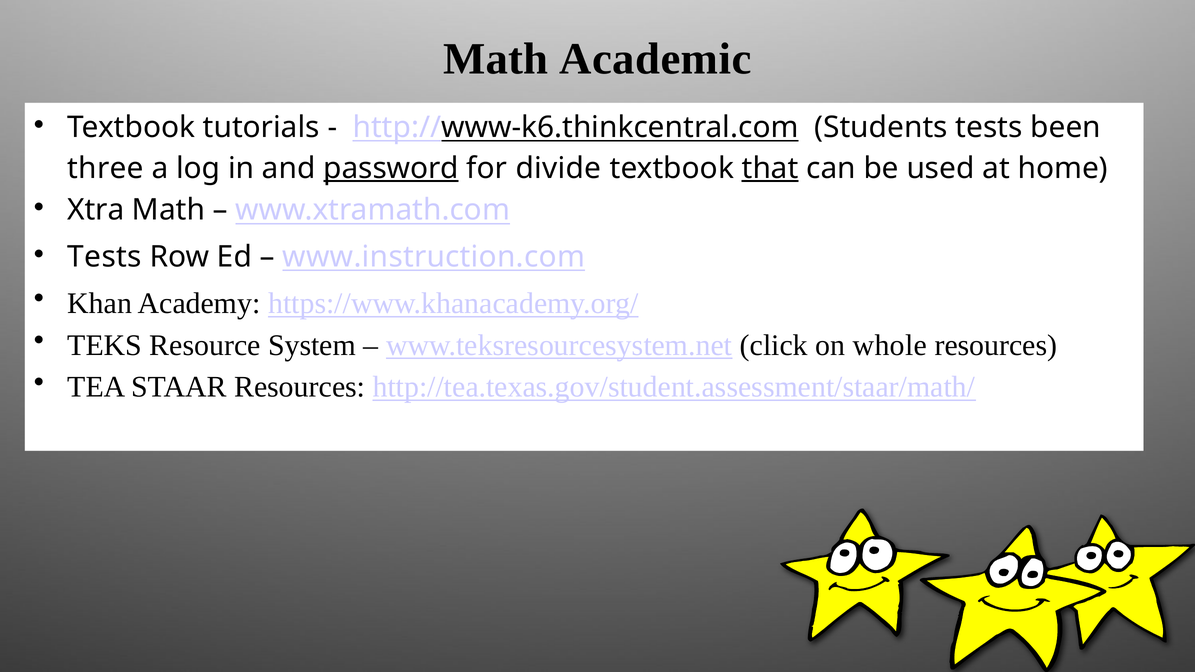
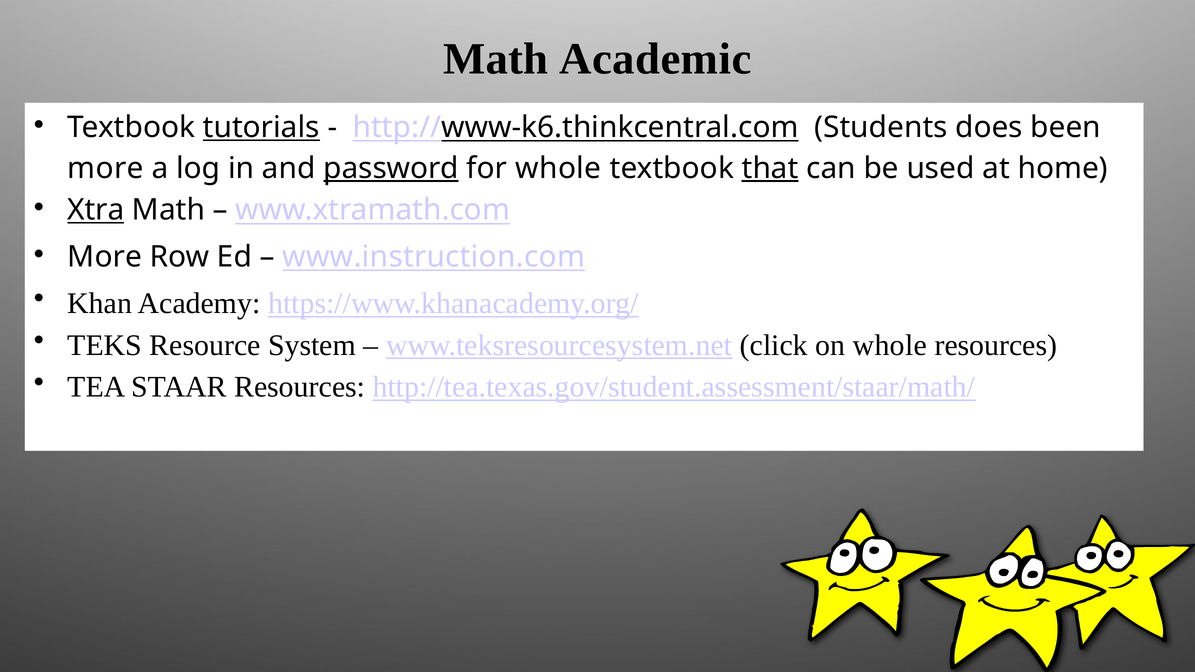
tutorials underline: none -> present
Students tests: tests -> does
three at (106, 168): three -> more
for divide: divide -> whole
Xtra underline: none -> present
Tests at (105, 257): Tests -> More
